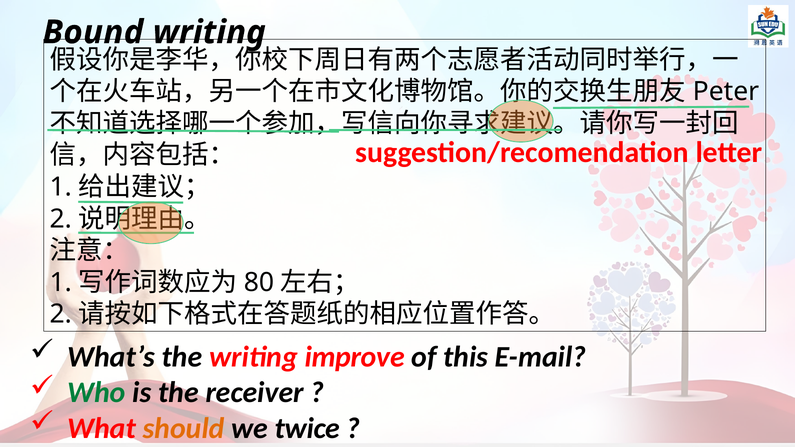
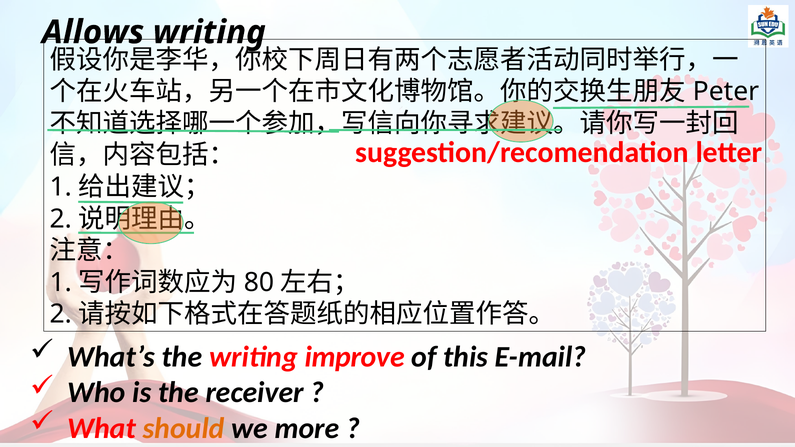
Bound: Bound -> Allows
Who colour: green -> black
twice: twice -> more
